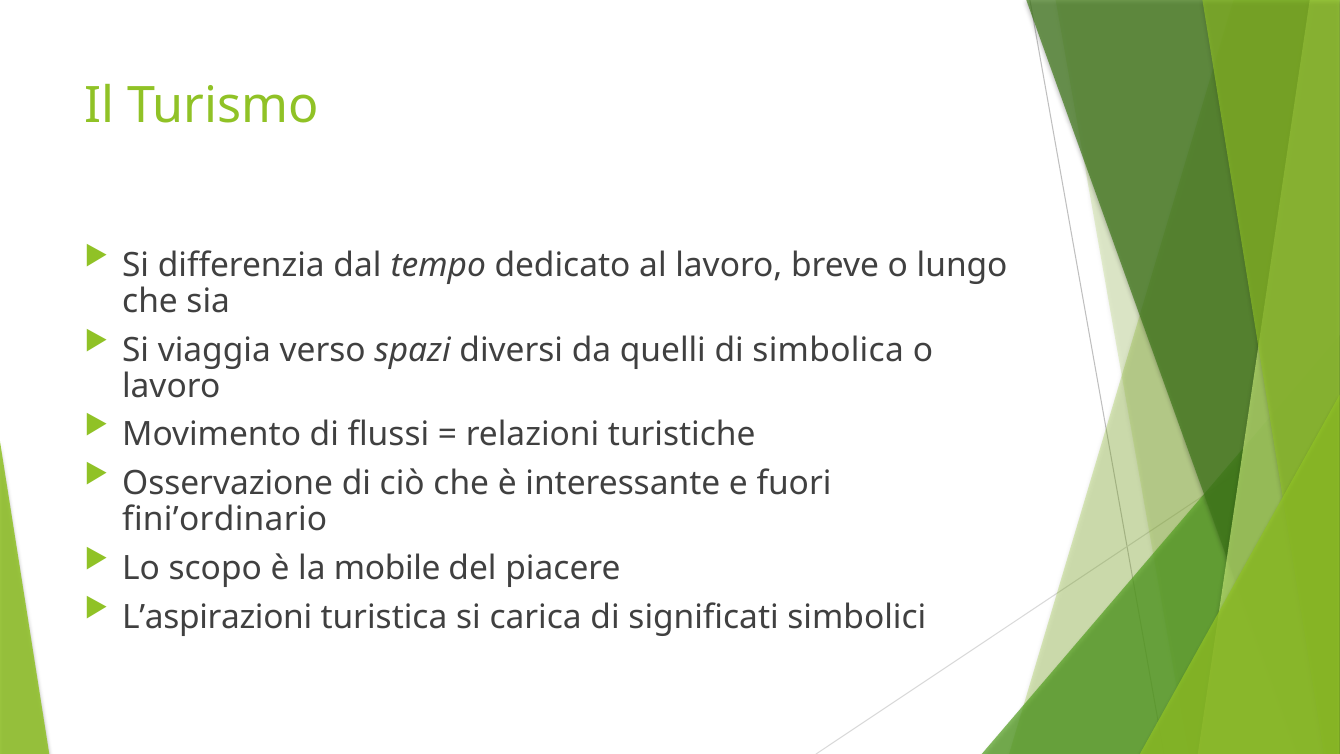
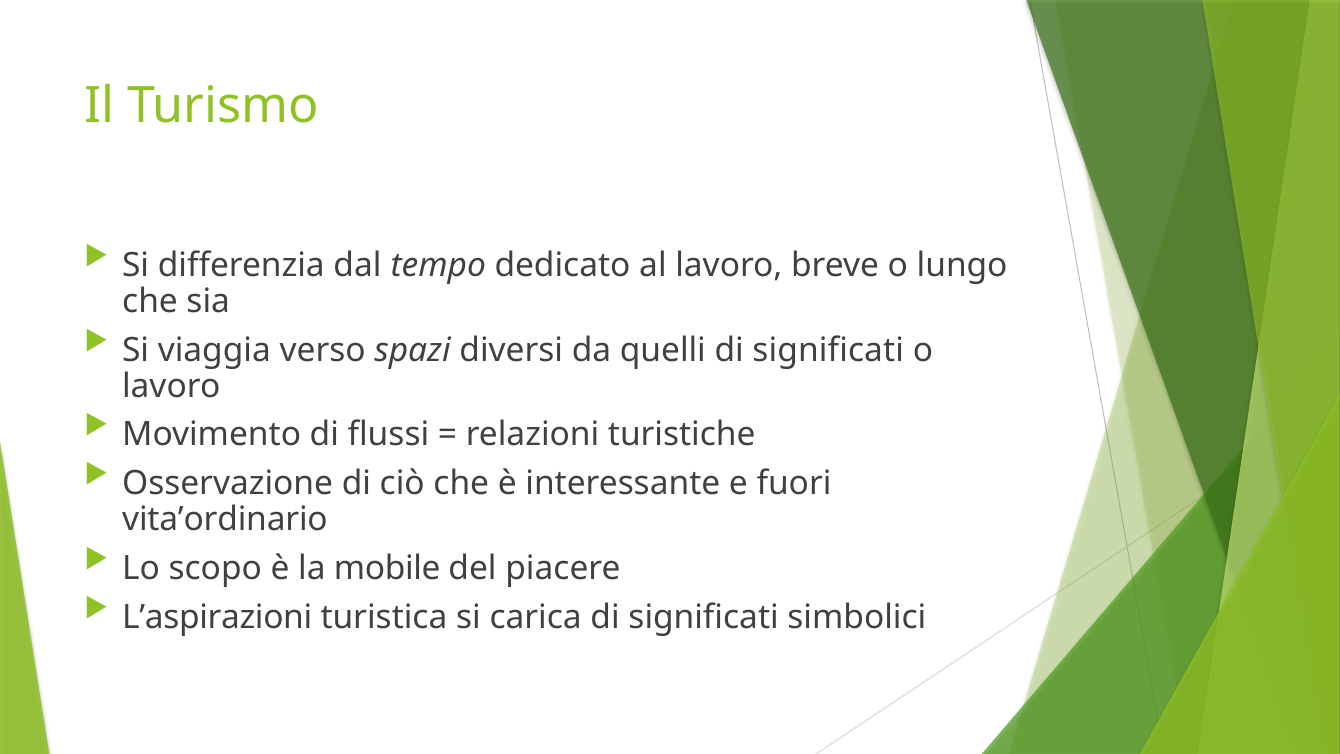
quelli di simbolica: simbolica -> significati
fini’ordinario: fini’ordinario -> vita’ordinario
